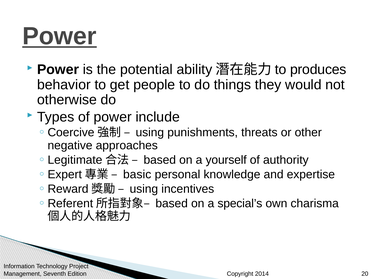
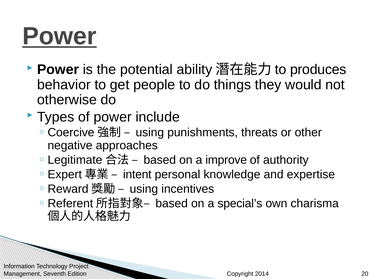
yourself: yourself -> improve
basic: basic -> intent
